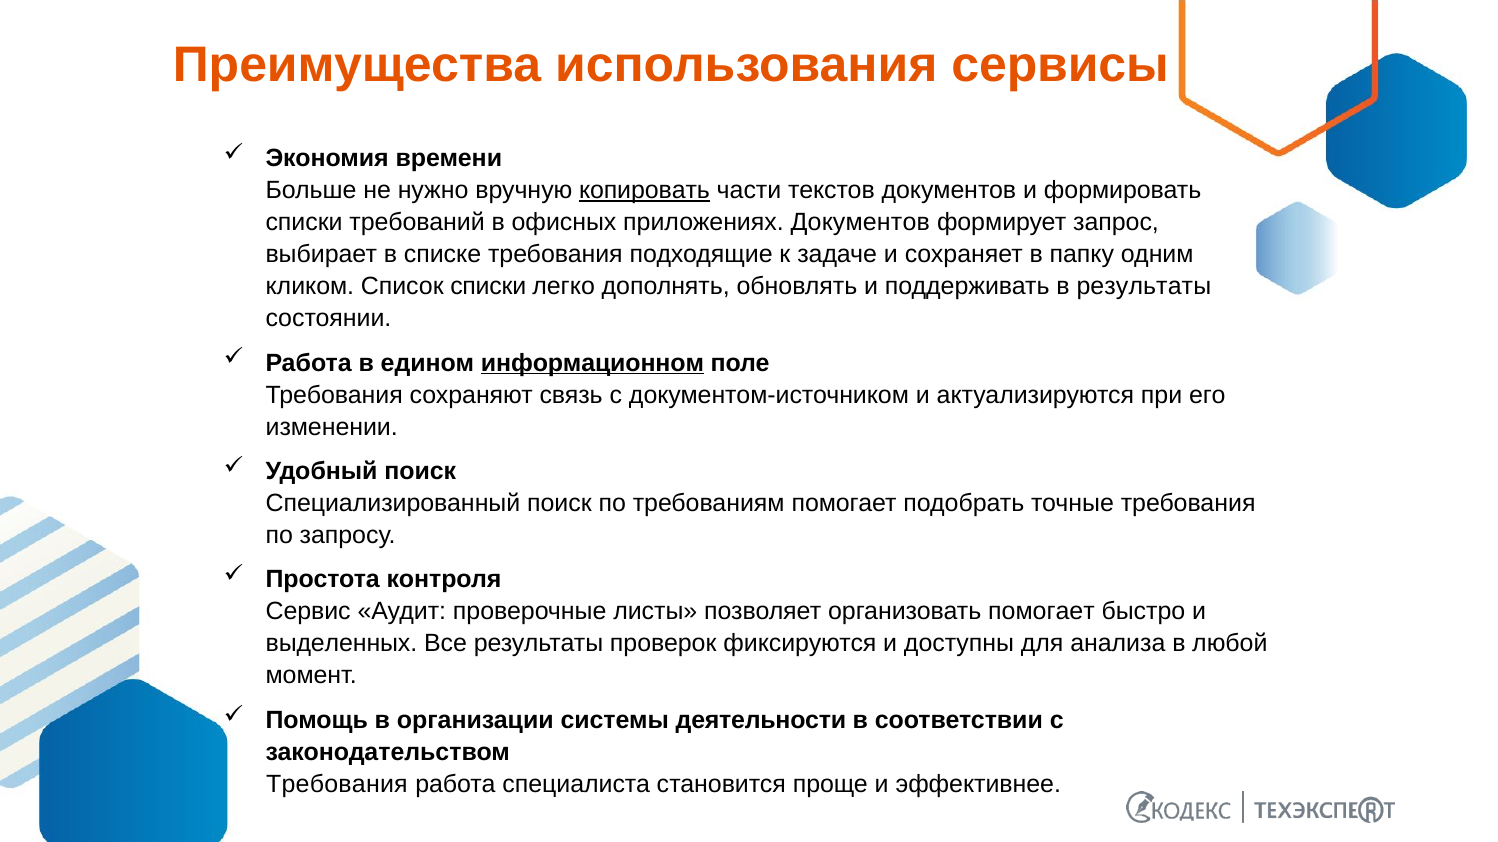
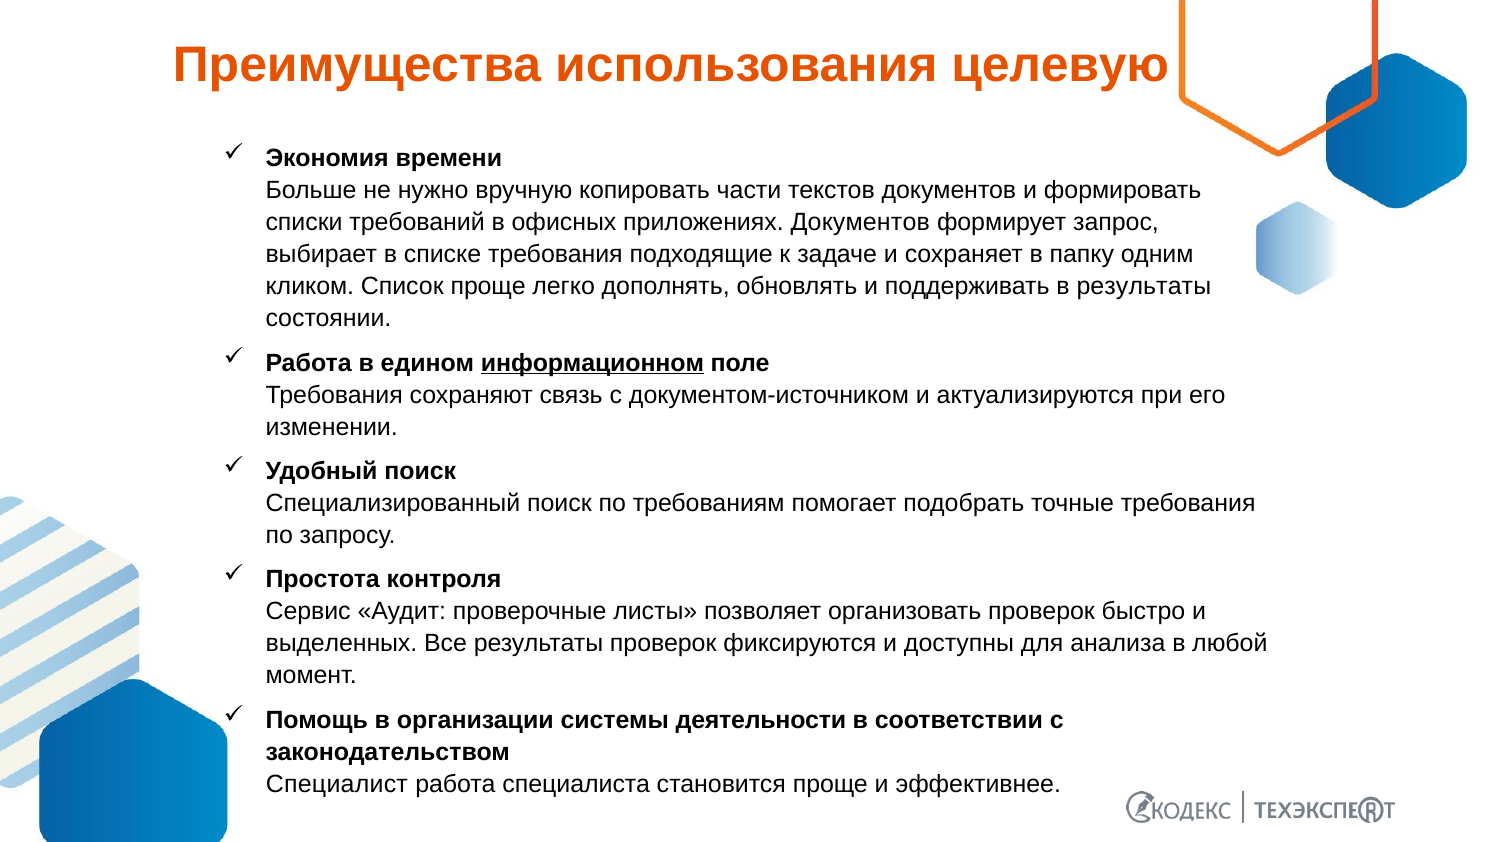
сервисы: сервисы -> целевую
копировать underline: present -> none
Список списки: списки -> проще
организовать помогает: помогает -> проверок
Требования at (337, 785): Требования -> Специалист
